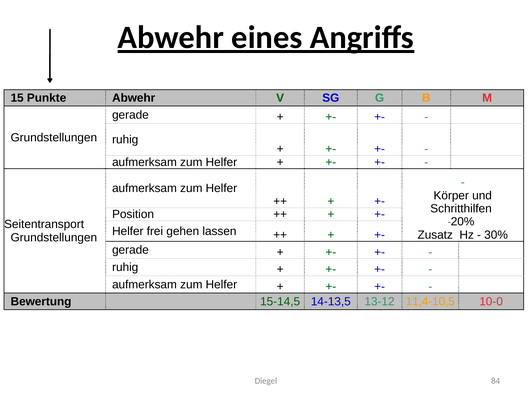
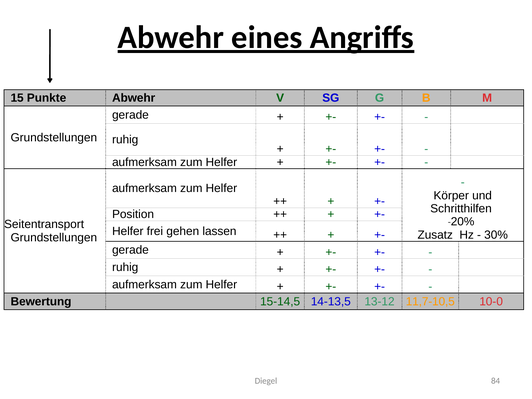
11,4-10,5: 11,4-10,5 -> 11,7-10,5
